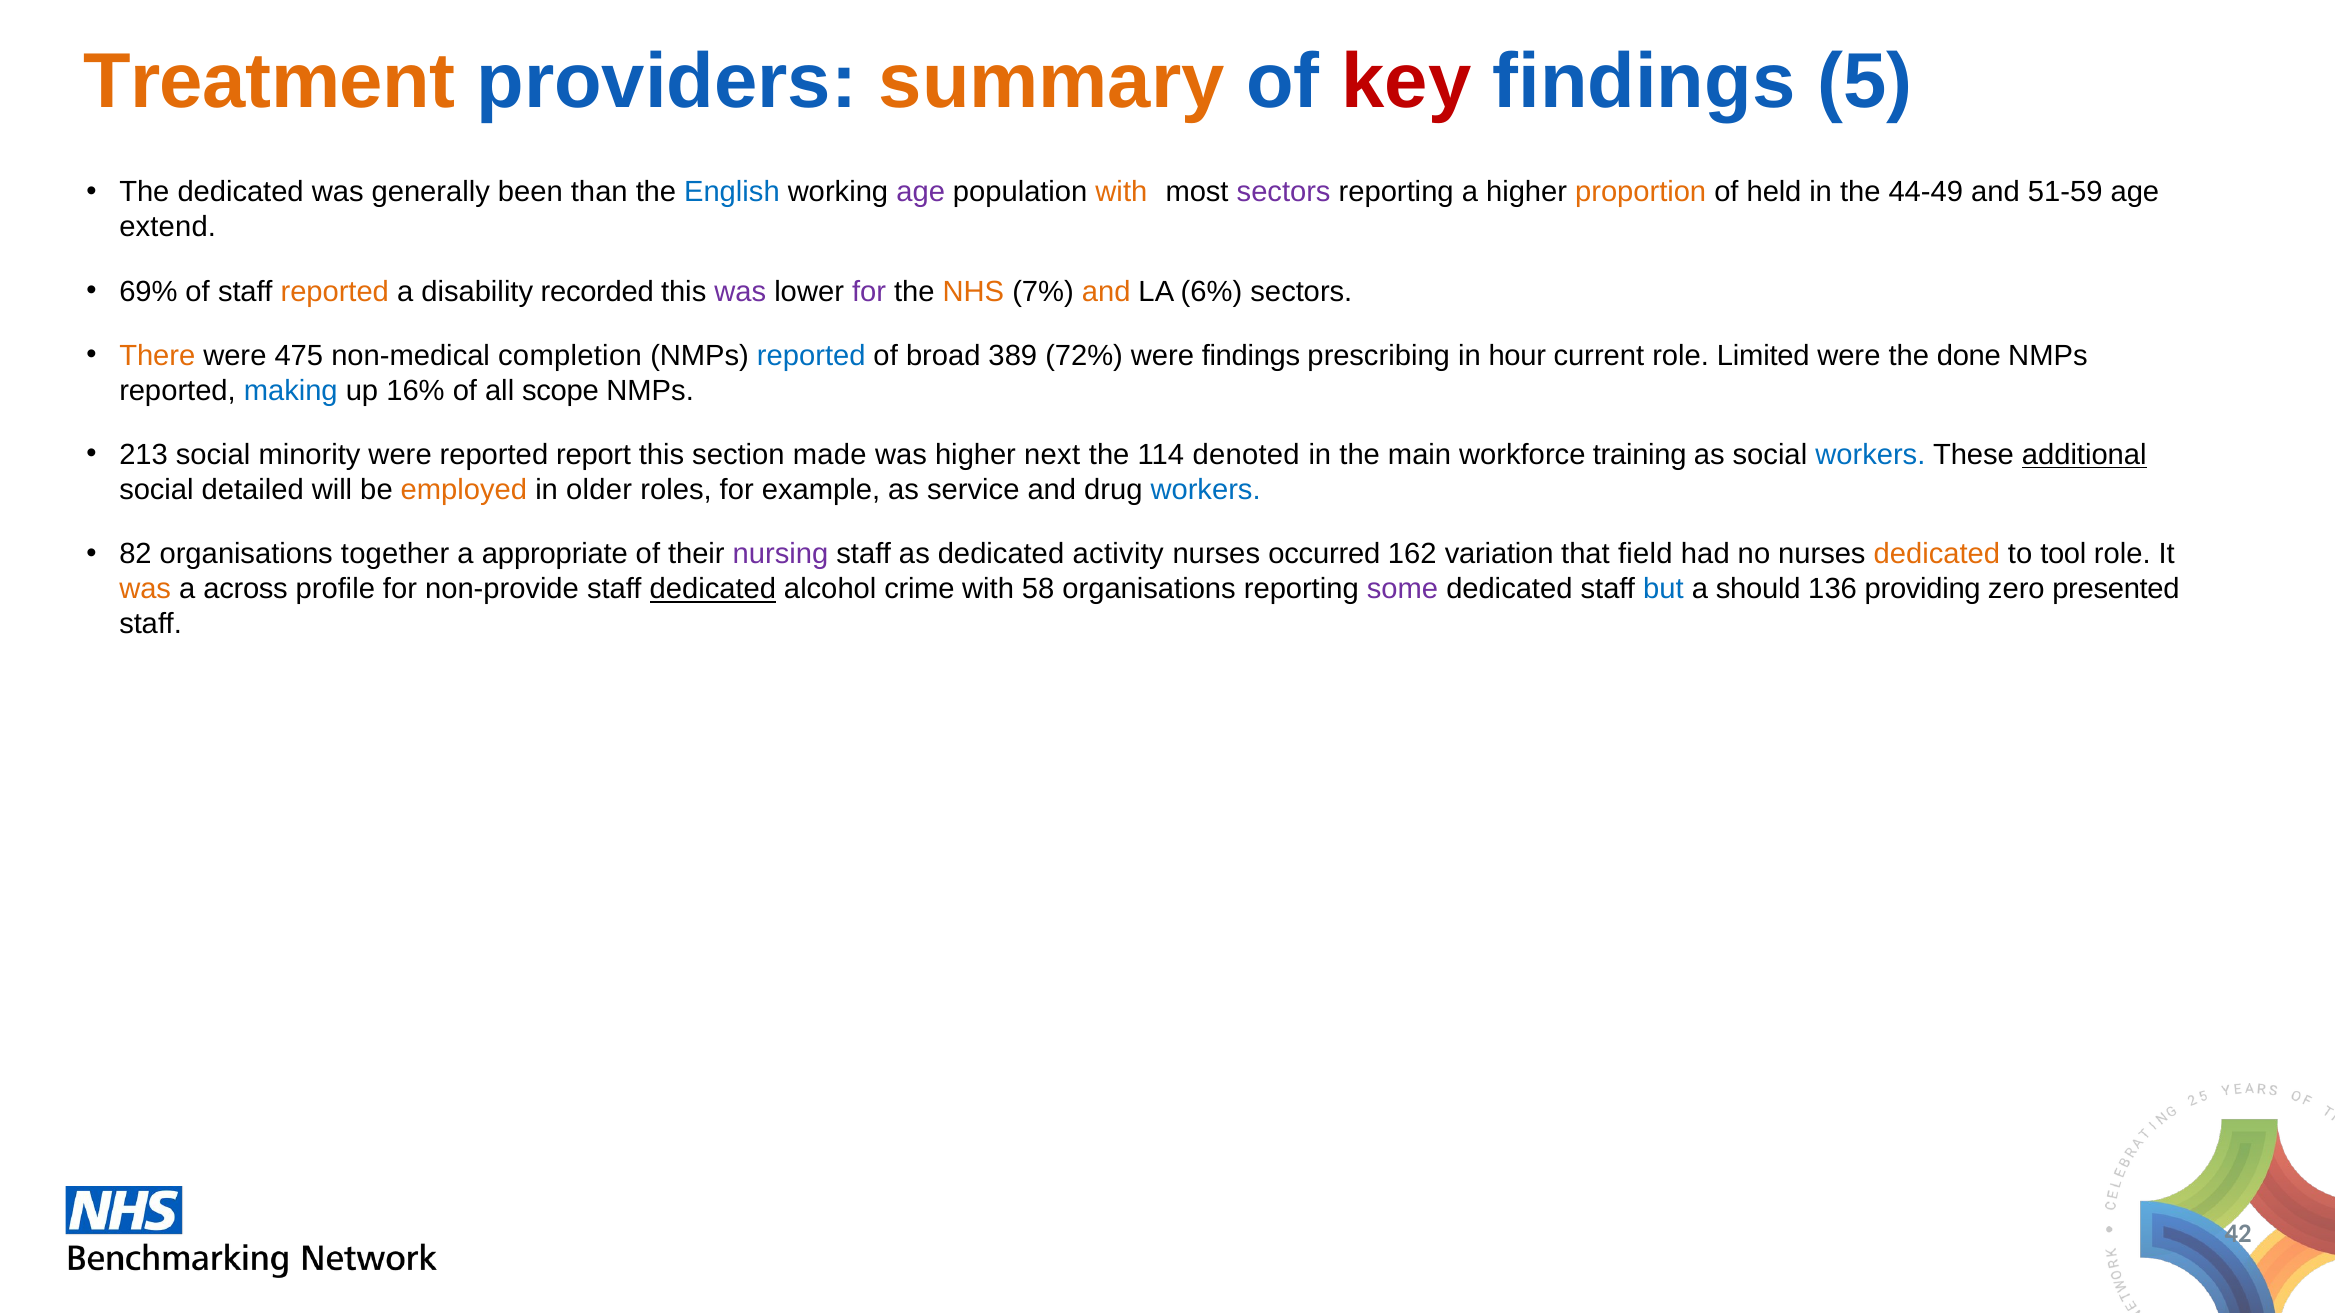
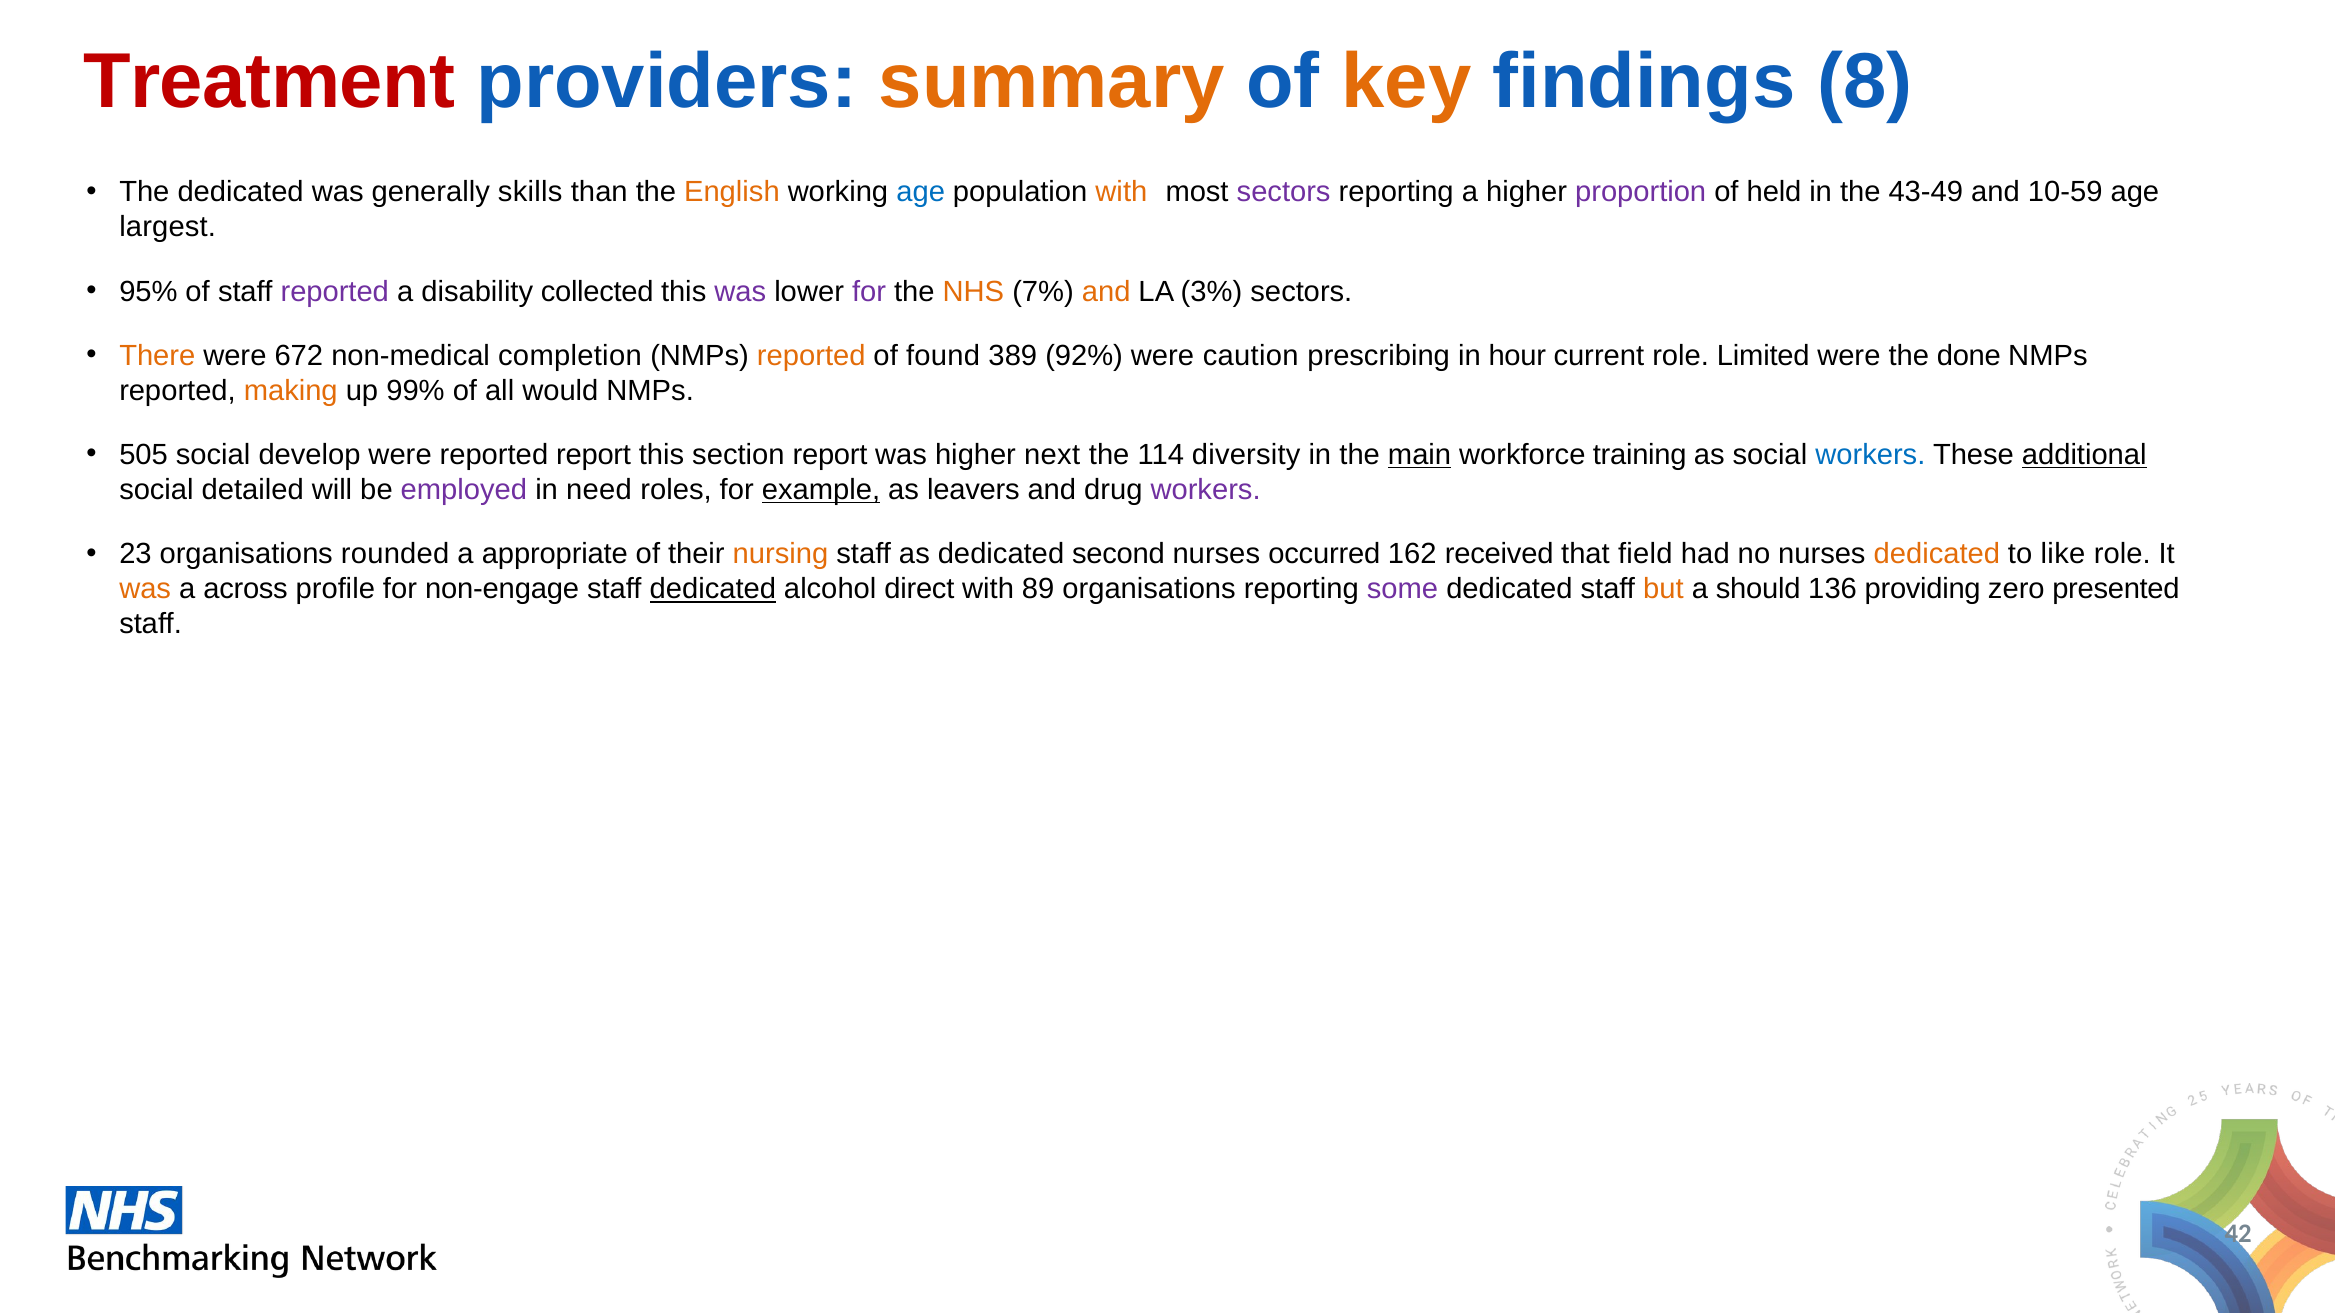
Treatment colour: orange -> red
key colour: red -> orange
5: 5 -> 8
been: been -> skills
English colour: blue -> orange
age at (921, 192) colour: purple -> blue
proportion colour: orange -> purple
44-49: 44-49 -> 43-49
51-59: 51-59 -> 10-59
extend: extend -> largest
69%: 69% -> 95%
reported at (335, 292) colour: orange -> purple
recorded: recorded -> collected
6%: 6% -> 3%
475: 475 -> 672
reported at (811, 356) colour: blue -> orange
broad: broad -> found
72%: 72% -> 92%
were findings: findings -> caution
making colour: blue -> orange
16%: 16% -> 99%
scope: scope -> would
213: 213 -> 505
minority: minority -> develop
section made: made -> report
denoted: denoted -> diversity
main underline: none -> present
employed colour: orange -> purple
older: older -> need
example underline: none -> present
service: service -> leavers
workers at (1206, 490) colour: blue -> purple
82: 82 -> 23
together: together -> rounded
nursing colour: purple -> orange
activity: activity -> second
variation: variation -> received
tool: tool -> like
non-provide: non-provide -> non-engage
crime: crime -> direct
58: 58 -> 89
but colour: blue -> orange
